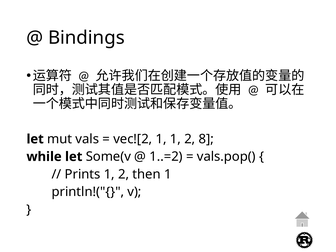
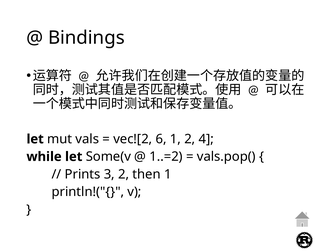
vec![2 1: 1 -> 6
8: 8 -> 4
Prints 1: 1 -> 3
